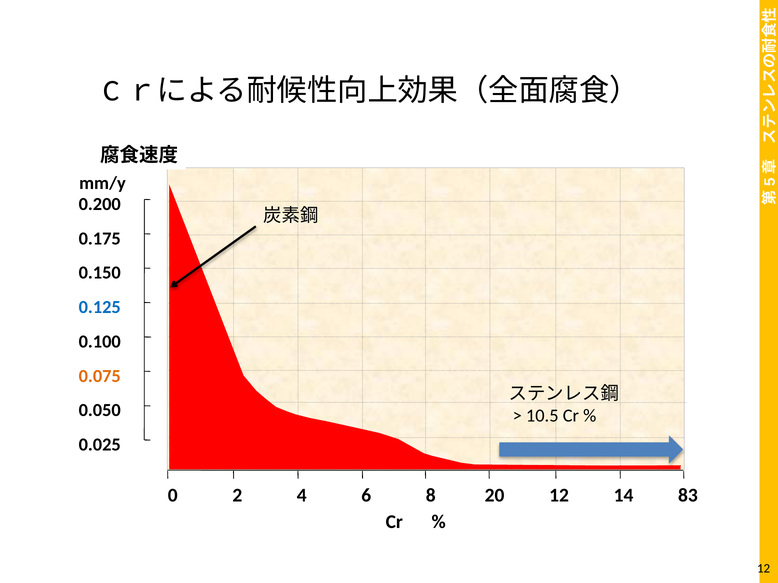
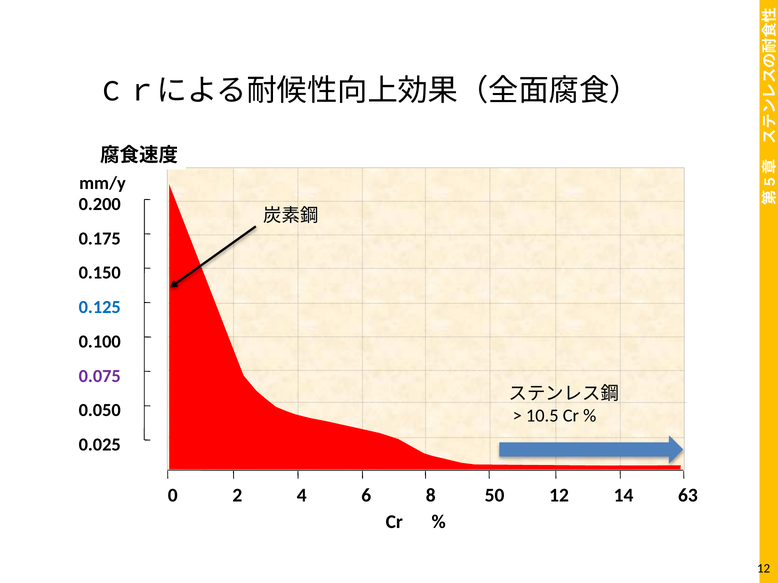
0.075 colour: orange -> purple
20: 20 -> 50
83: 83 -> 63
